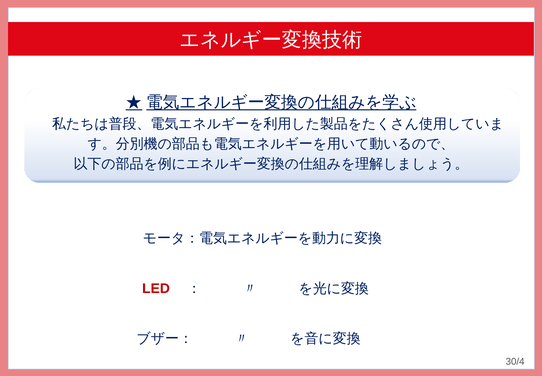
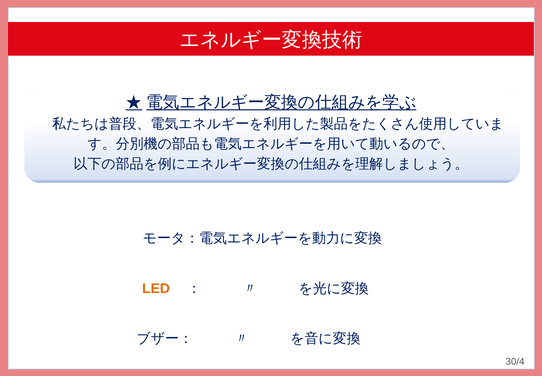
LED colour: red -> orange
